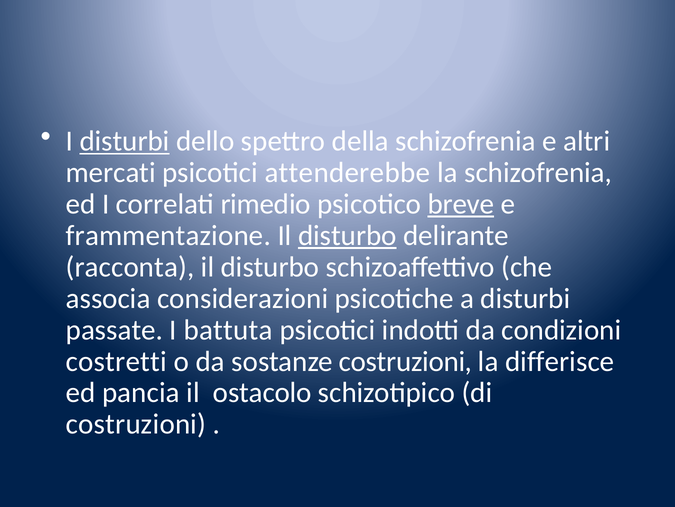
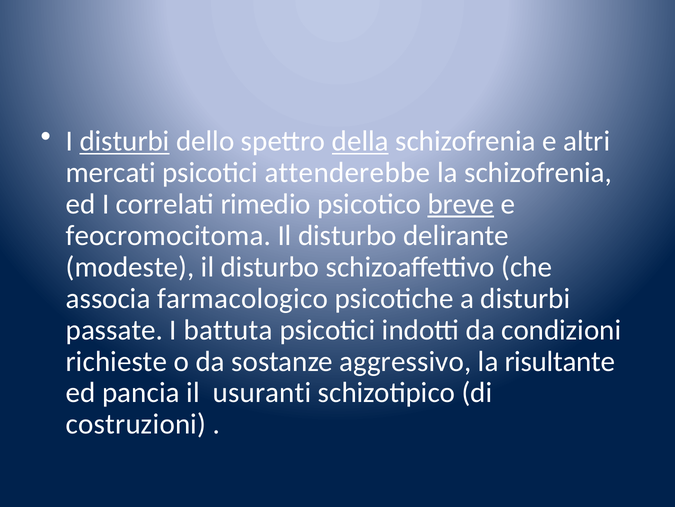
della underline: none -> present
frammentazione: frammentazione -> feocromocitoma
disturbo at (347, 235) underline: present -> none
racconta: racconta -> modeste
considerazioni: considerazioni -> farmacologico
costretti: costretti -> richieste
sostanze costruzioni: costruzioni -> aggressivo
differisce: differisce -> risultante
ostacolo: ostacolo -> usuranti
